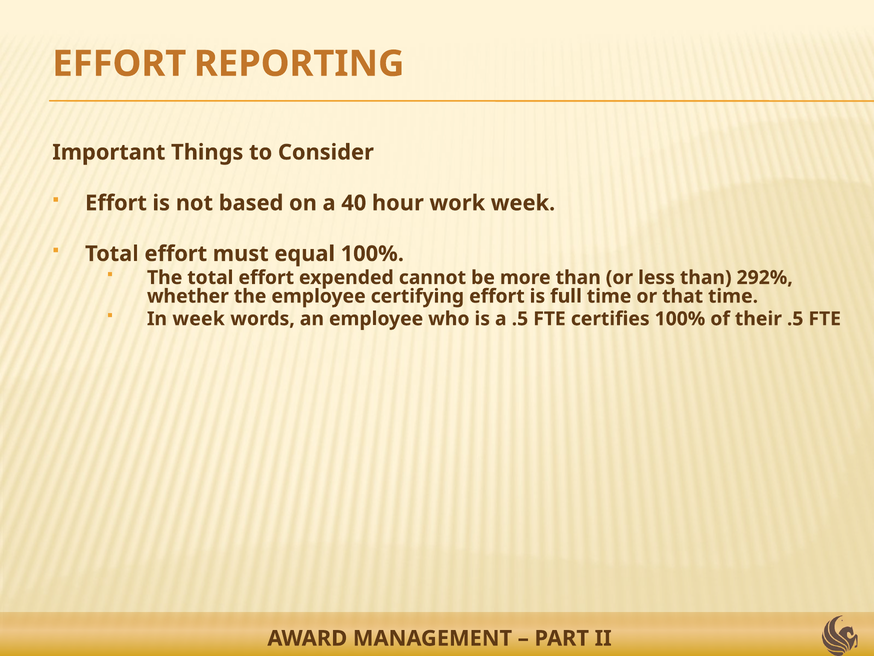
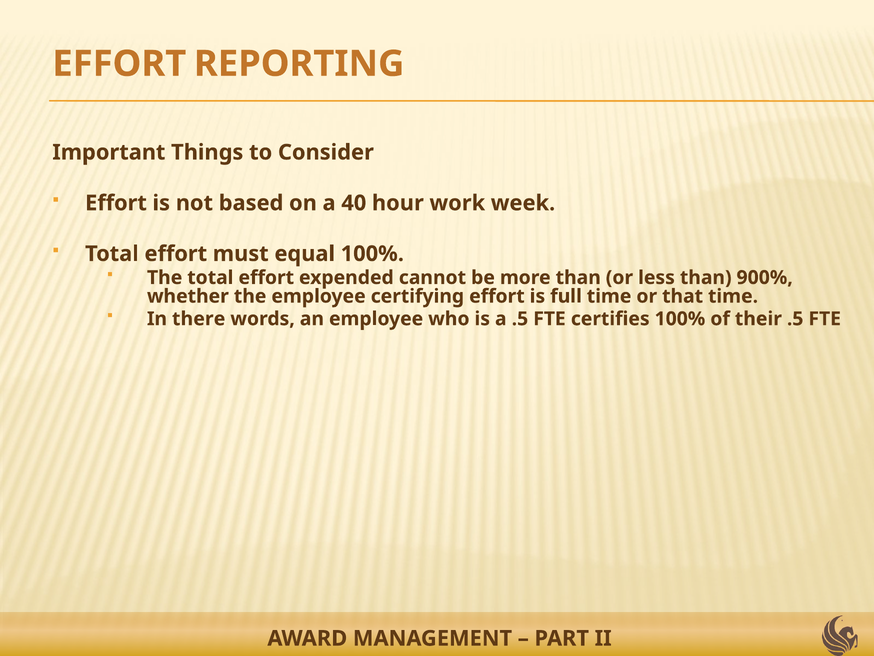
292%: 292% -> 900%
In week: week -> there
